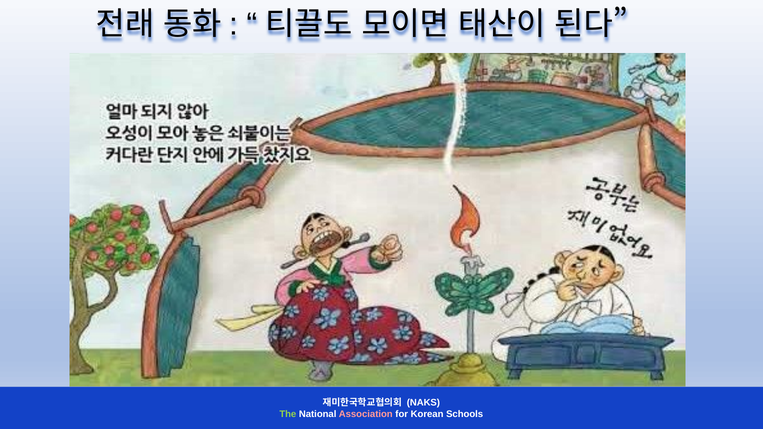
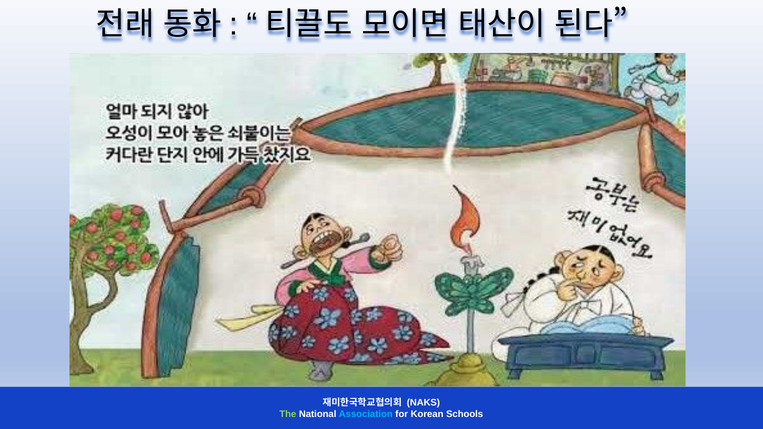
Association colour: pink -> light blue
